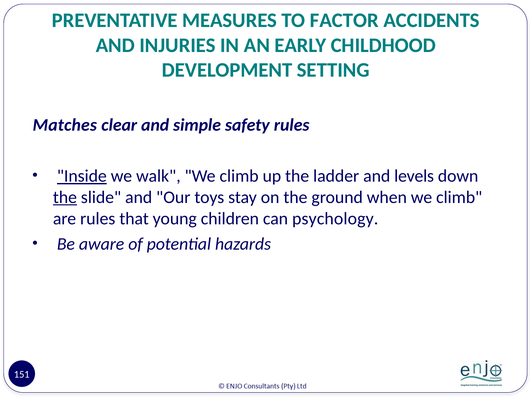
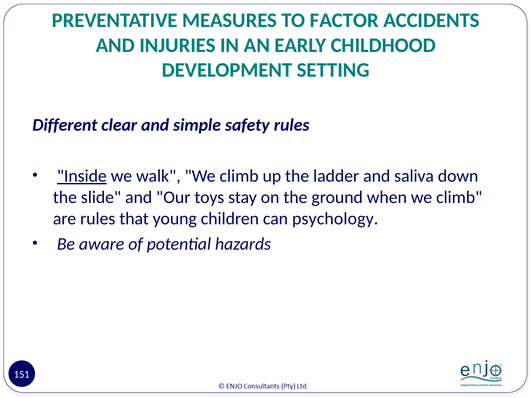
Matches: Matches -> Different
levels: levels -> saliva
the at (65, 197) underline: present -> none
